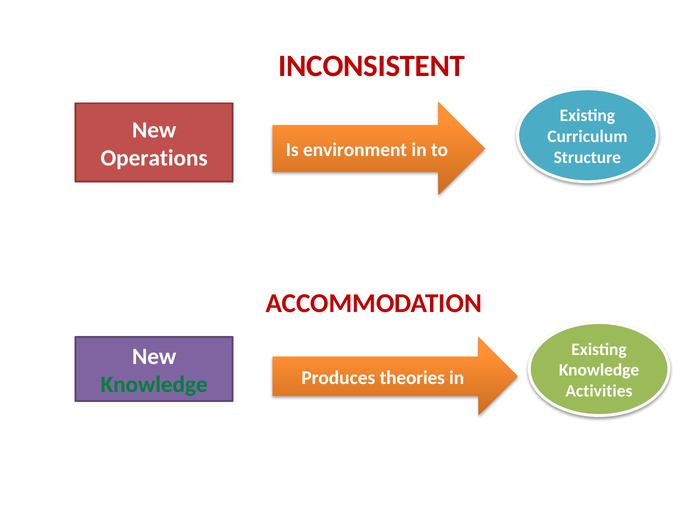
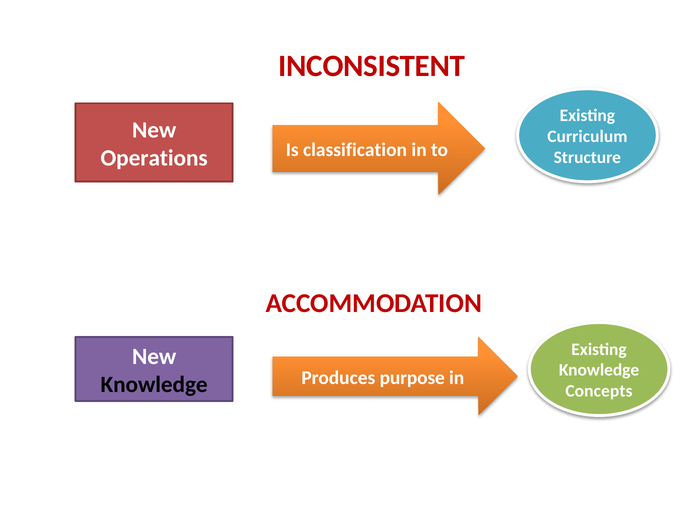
environment: environment -> classification
Knowledge at (154, 385) colour: green -> black
theories: theories -> purpose
Activities: Activities -> Concepts
